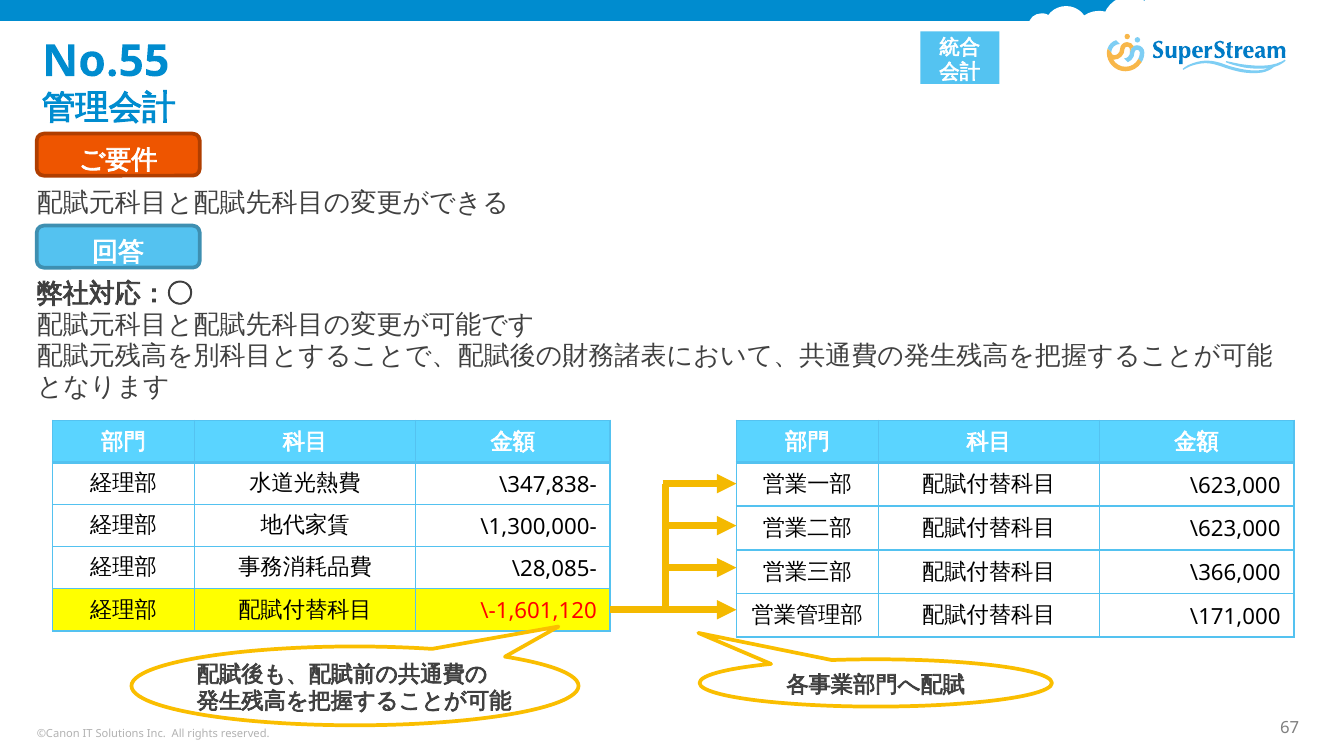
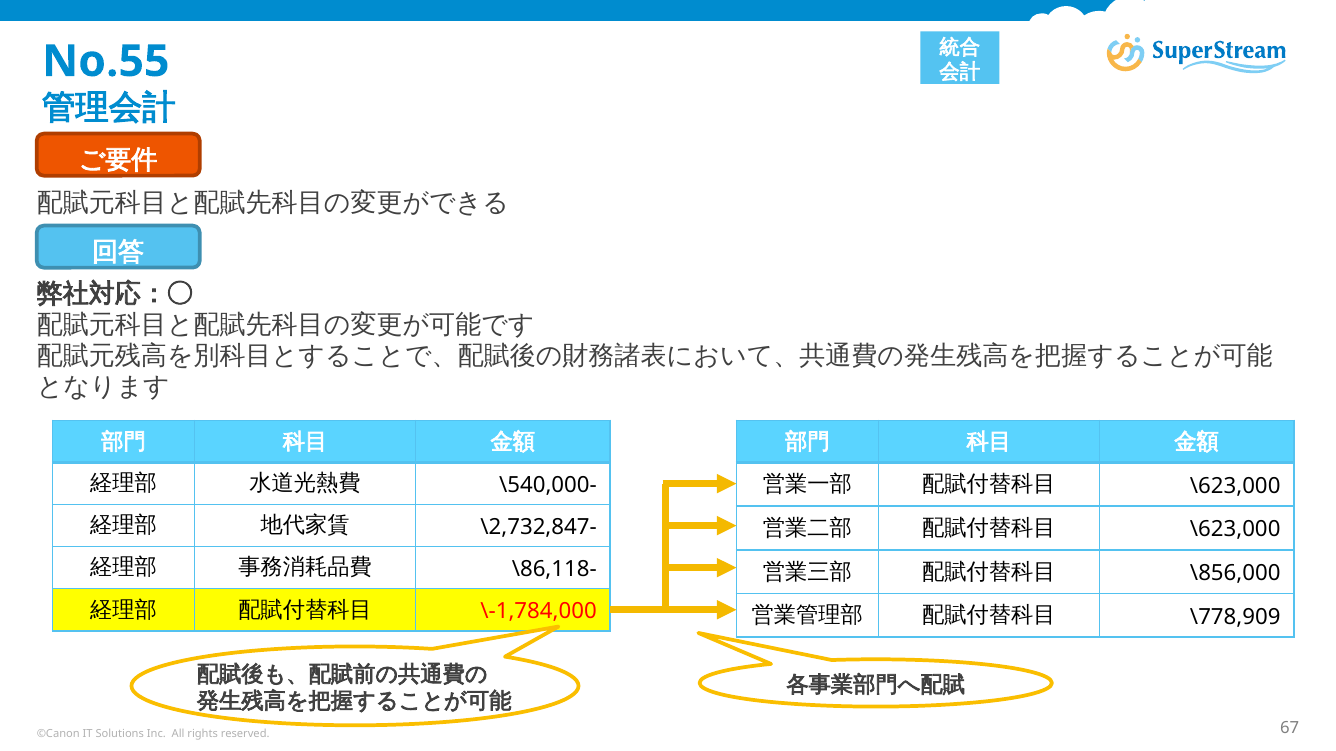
\347,838-: \347,838- -> \540,000-
\1,300,000-: \1,300,000- -> \2,732,847-
\28,085-: \28,085- -> \86,118-
\366,000: \366,000 -> \856,000
\-1,601,120: \-1,601,120 -> \-1,784,000
\171,000: \171,000 -> \778,909
